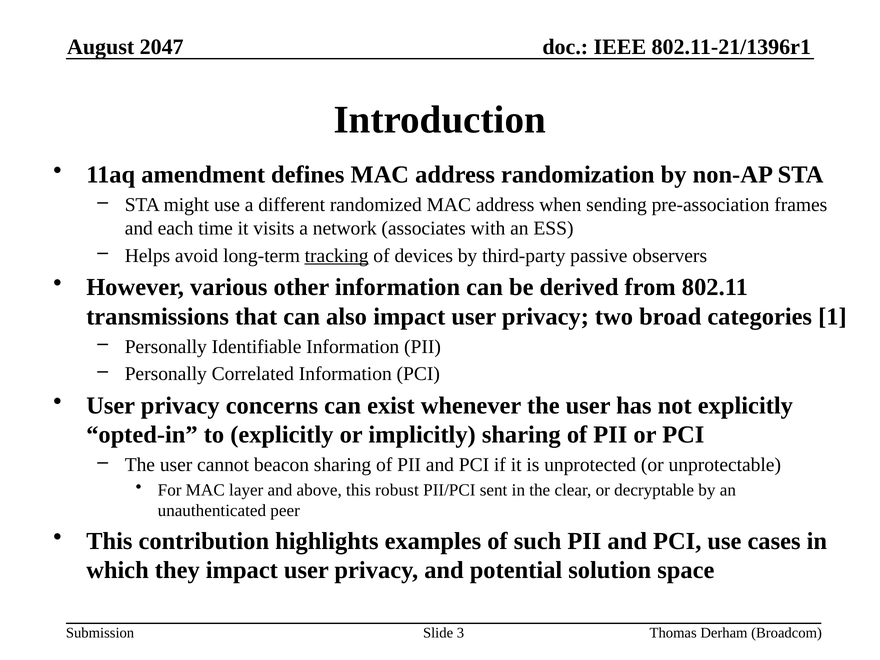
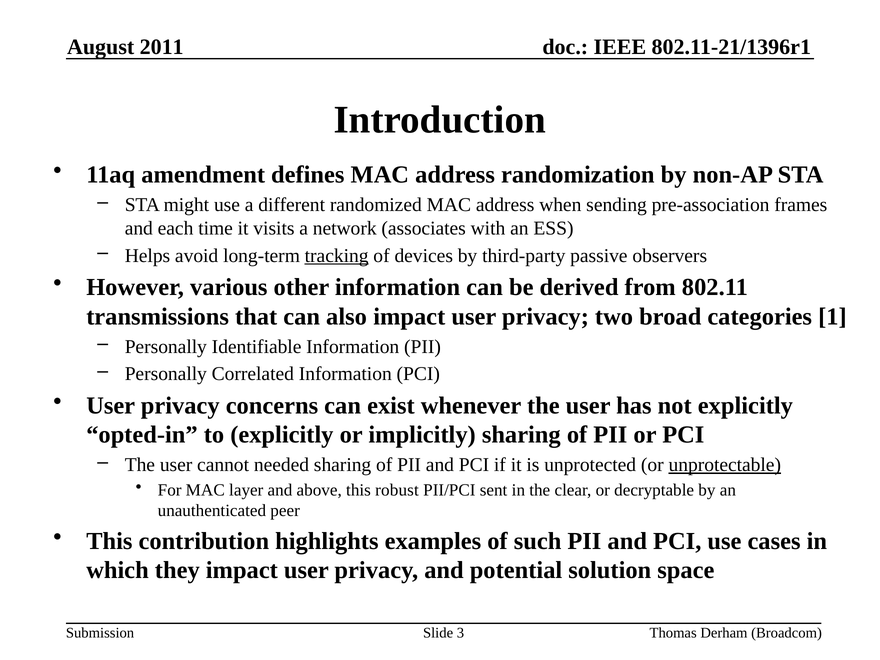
2047: 2047 -> 2011
beacon: beacon -> needed
unprotectable underline: none -> present
